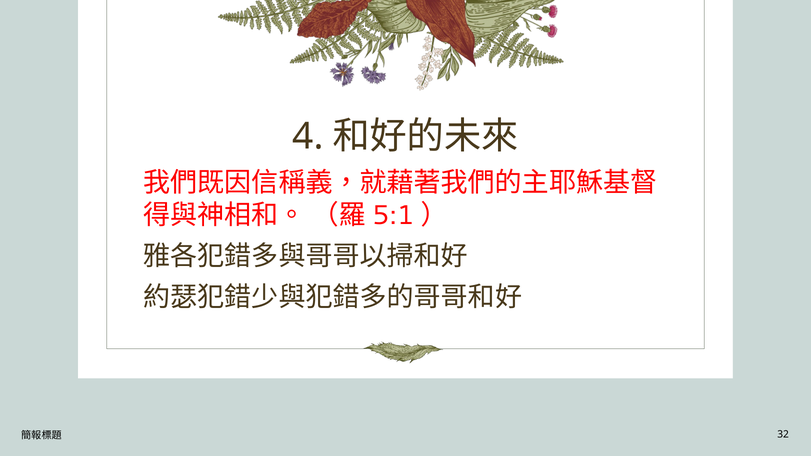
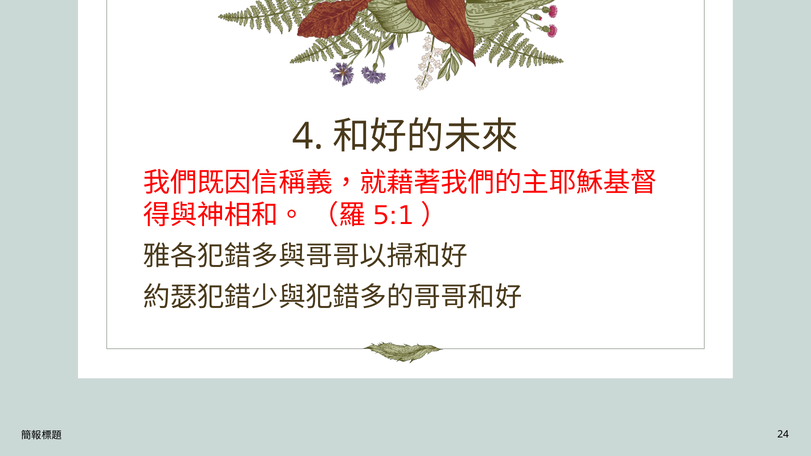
32: 32 -> 24
